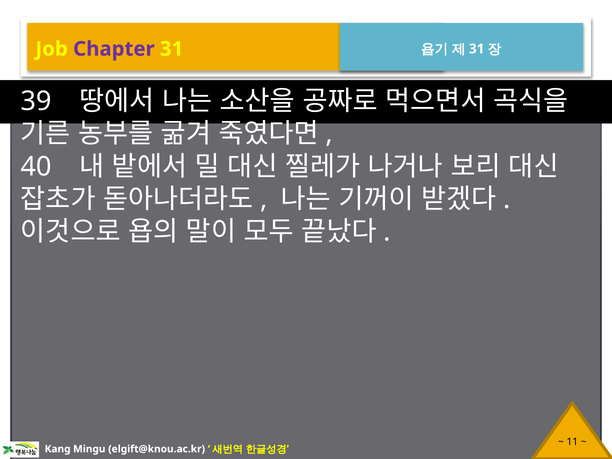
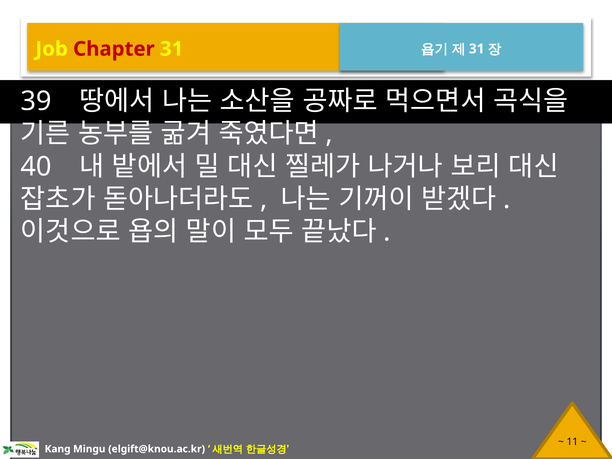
Chapter colour: purple -> red
